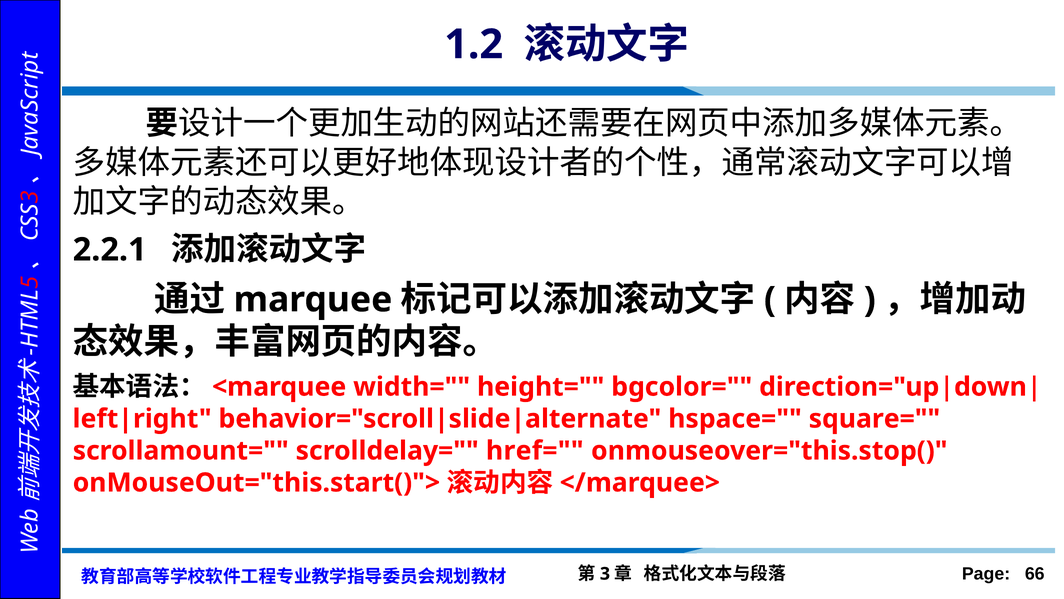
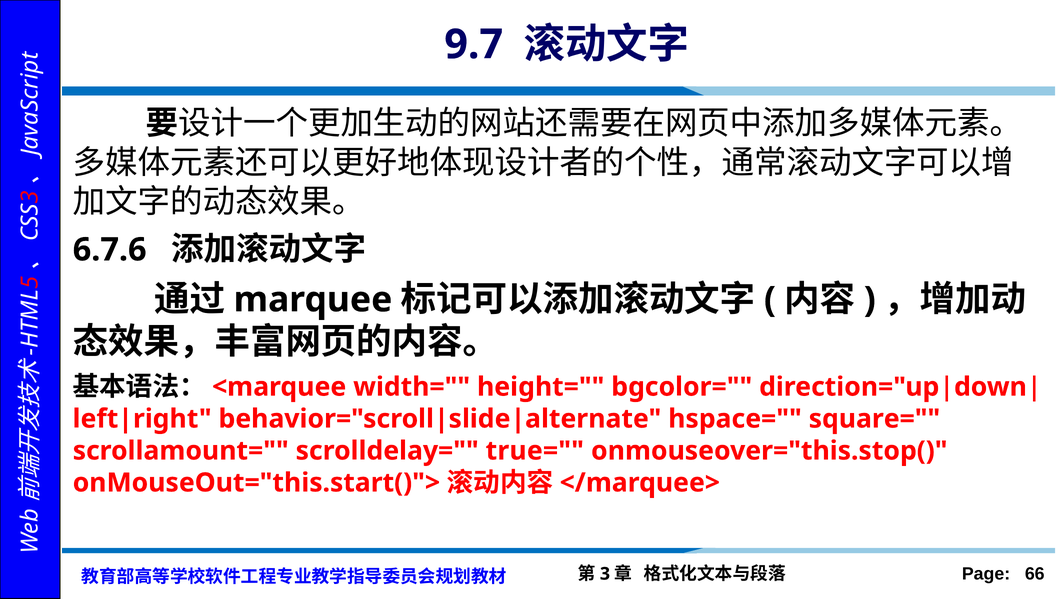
1.2: 1.2 -> 9.7
2.2.1: 2.2.1 -> 6.7.6
href=: href= -> true=
